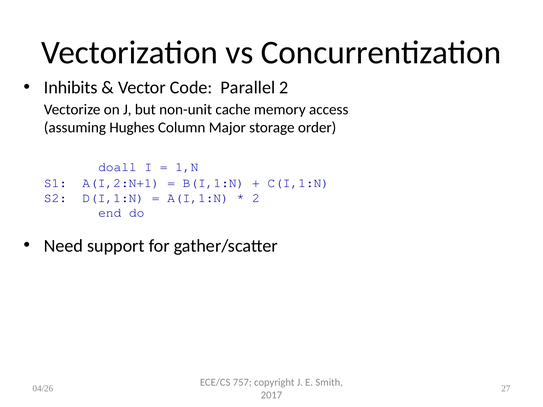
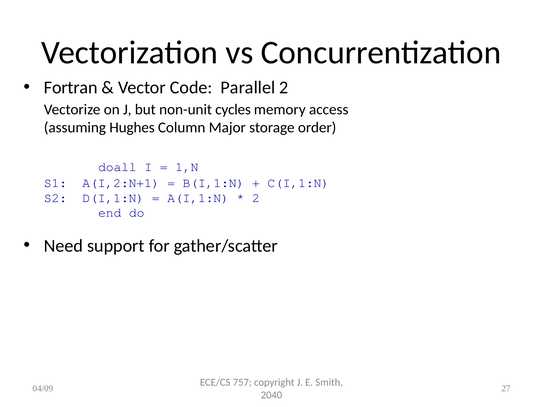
Inhibits: Inhibits -> Fortran
cache: cache -> cycles
04/26: 04/26 -> 04/09
2017: 2017 -> 2040
